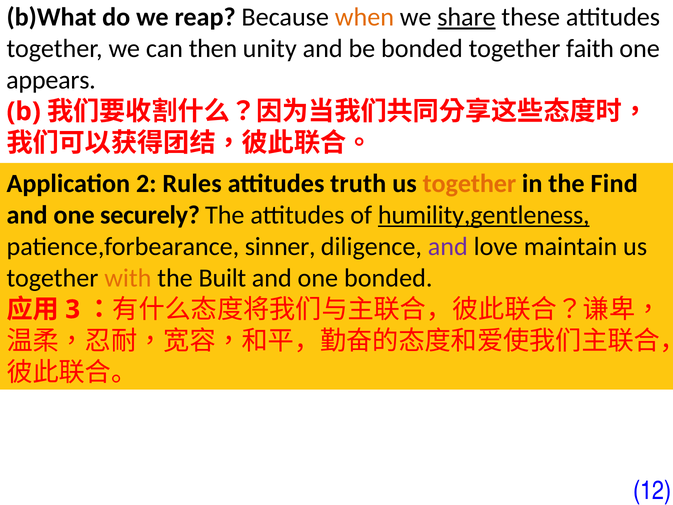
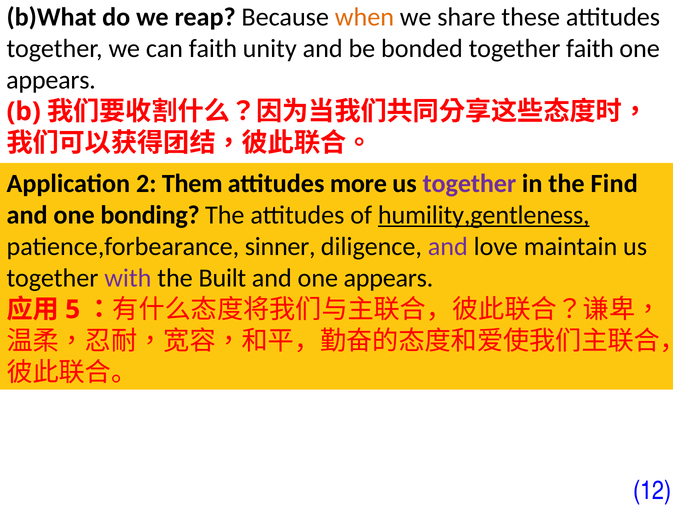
share underline: present -> none
can then: then -> faith
Rules: Rules -> Them
truth: truth -> more
together at (469, 184) colour: orange -> purple
securely: securely -> bonding
with colour: orange -> purple
and one bonded: bonded -> appears
3: 3 -> 5
